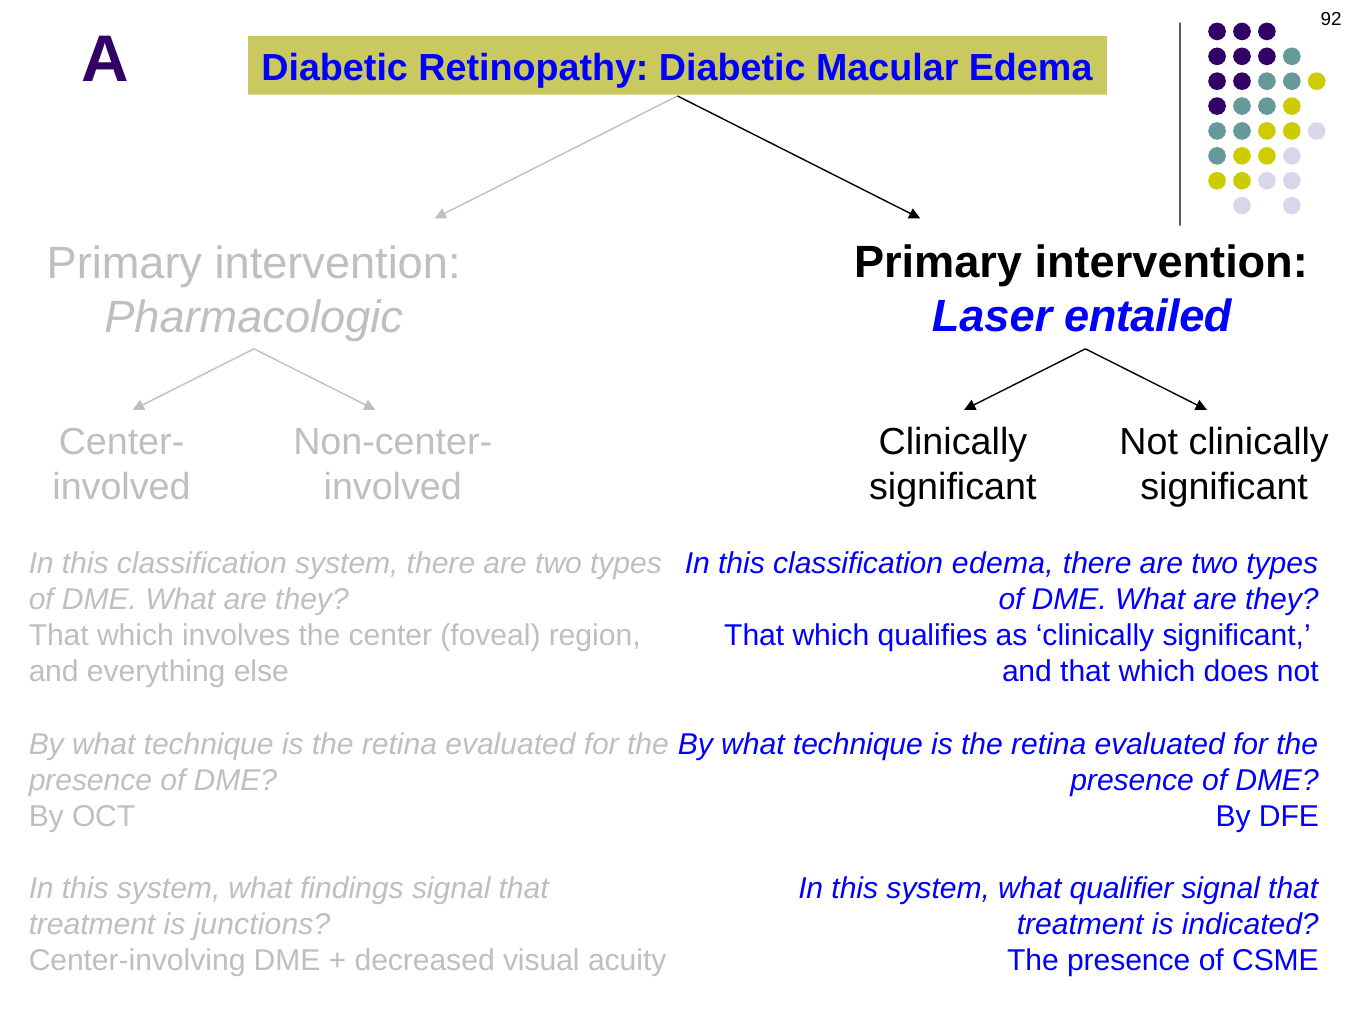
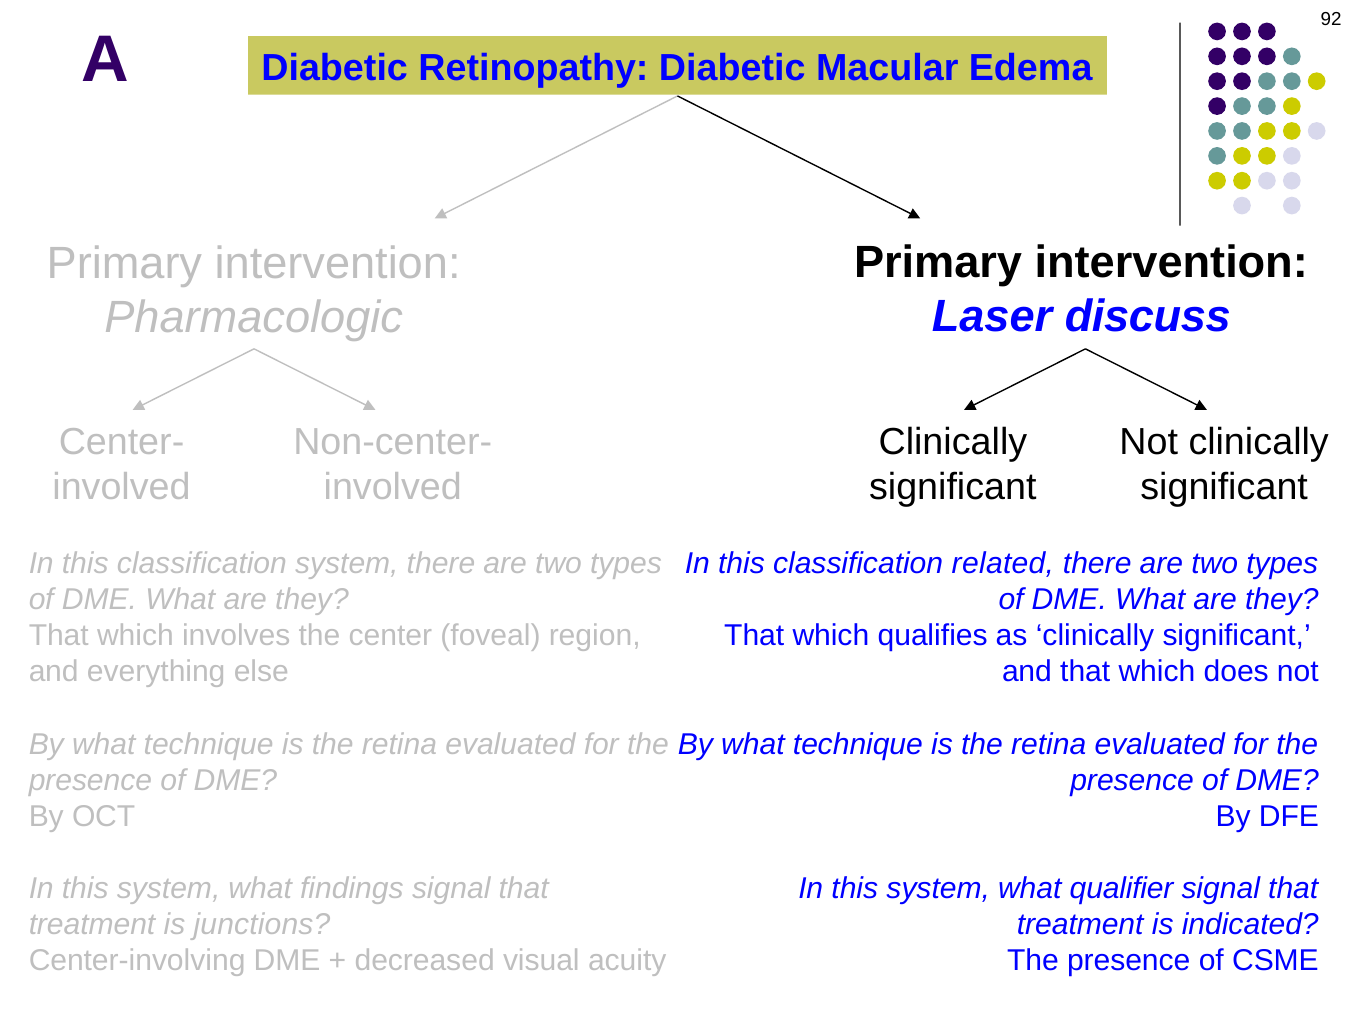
entailed: entailed -> discuss
classification edema: edema -> related
